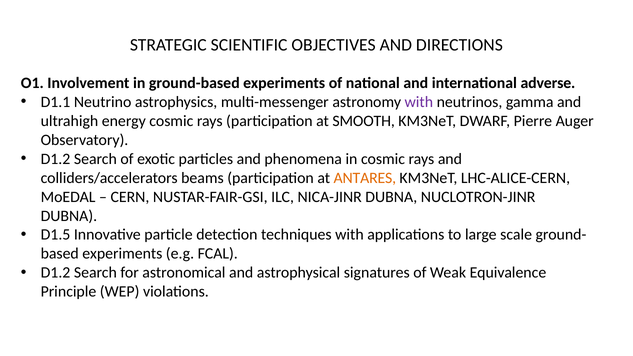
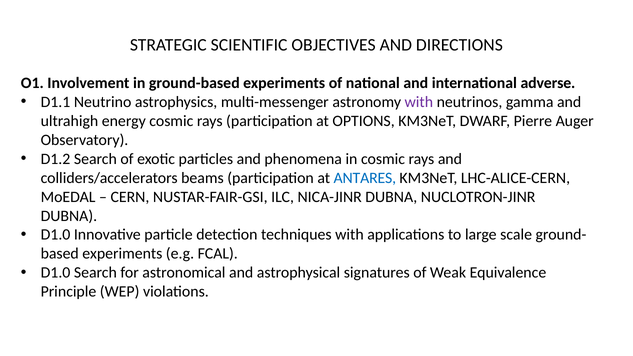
SMOOTH: SMOOTH -> OPTIONS
ANTARES colour: orange -> blue
D1.5 at (56, 235): D1.5 -> D1.0
D1.2 at (56, 273): D1.2 -> D1.0
